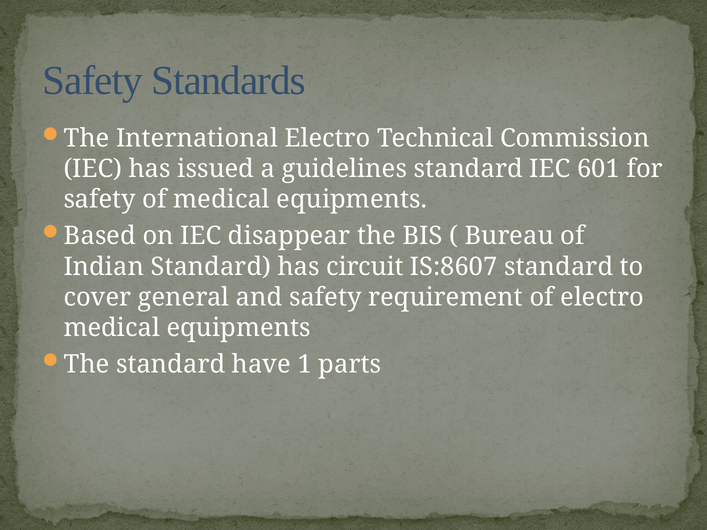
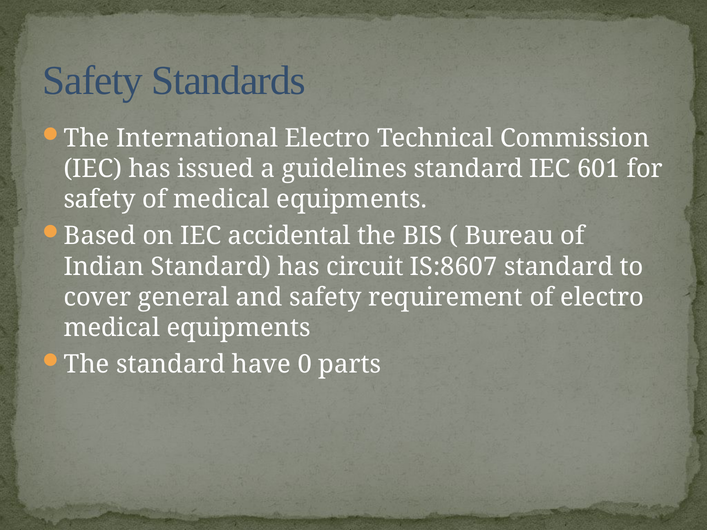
disappear: disappear -> accidental
1: 1 -> 0
